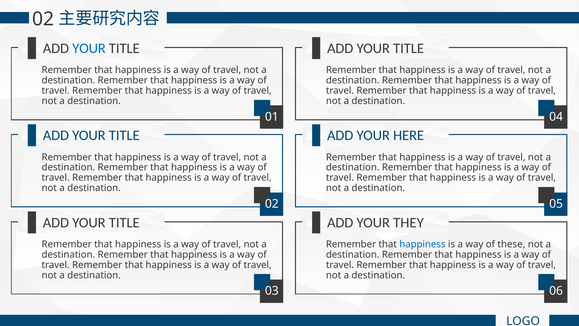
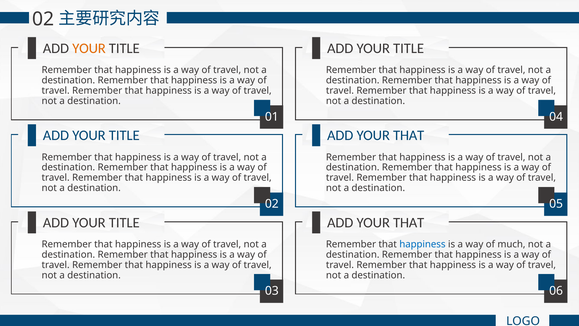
YOUR at (89, 48) colour: blue -> orange
HERE at (409, 135): HERE -> THAT
THEY at (408, 222): THEY -> THAT
these: these -> much
